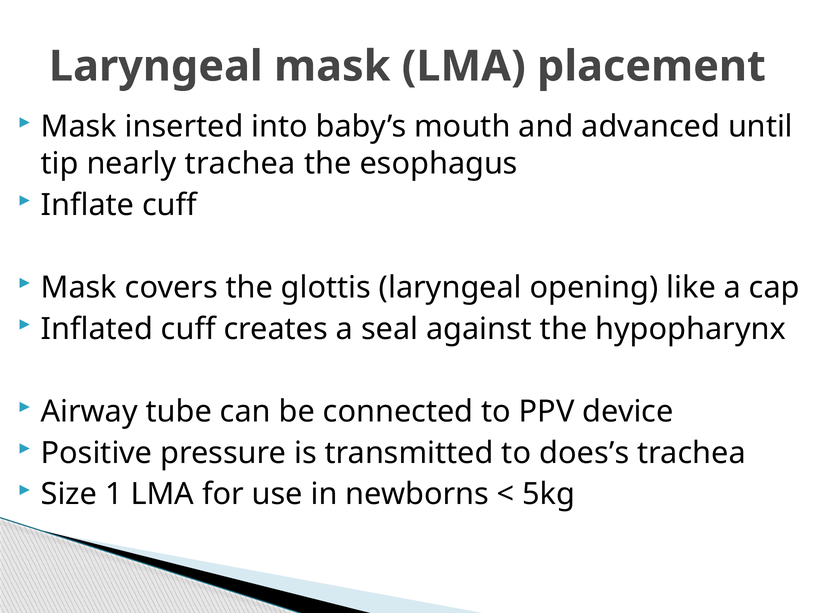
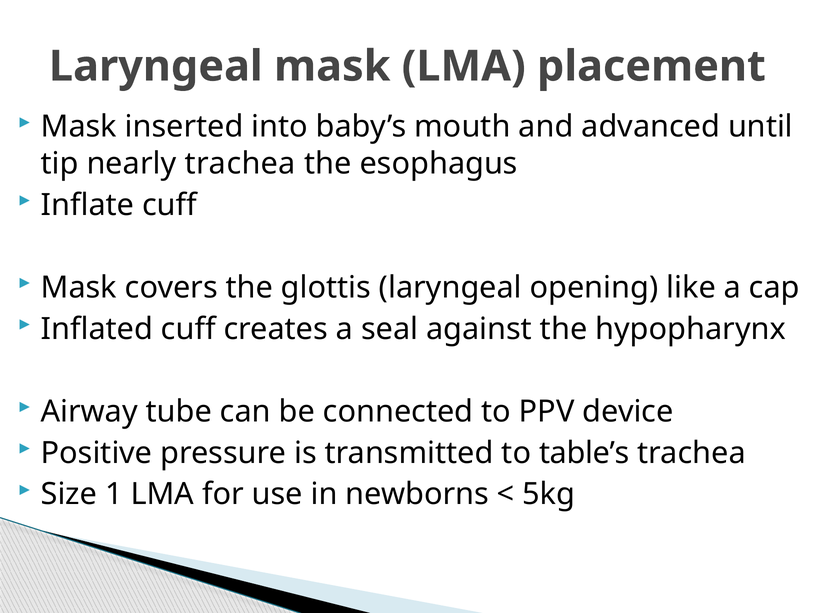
does’s: does’s -> table’s
